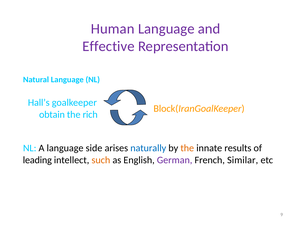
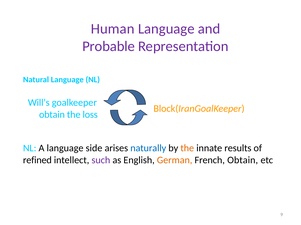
Effective: Effective -> Probable
Hall’s: Hall’s -> Will’s
rich: rich -> loss
leading: leading -> refined
such colour: orange -> purple
German colour: purple -> orange
French Similar: Similar -> Obtain
